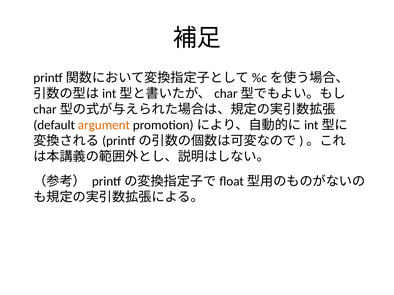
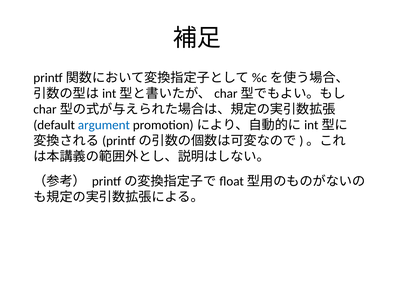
argument colour: orange -> blue
